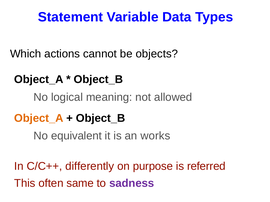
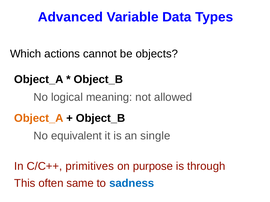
Statement: Statement -> Advanced
works: works -> single
differently: differently -> primitives
referred: referred -> through
sadness colour: purple -> blue
